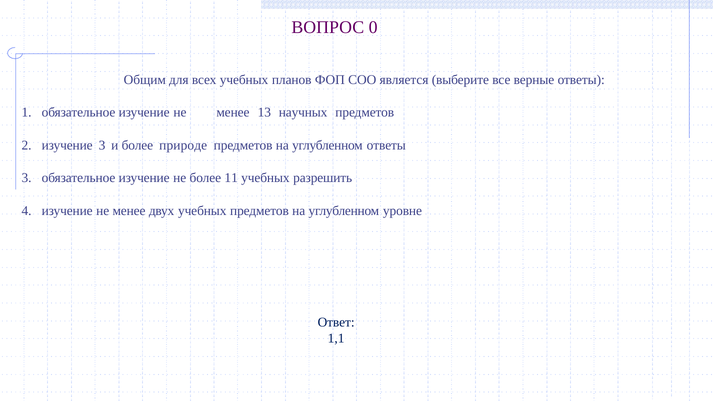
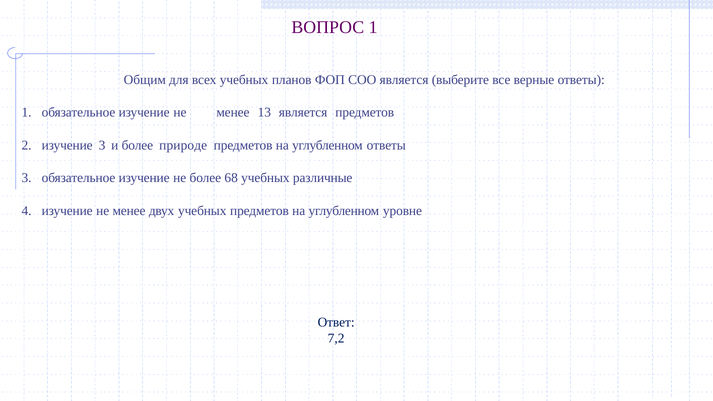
ВОПРОС 0: 0 -> 1
13 научных: научных -> является
11: 11 -> 68
разрешить: разрешить -> различные
1,1: 1,1 -> 7,2
